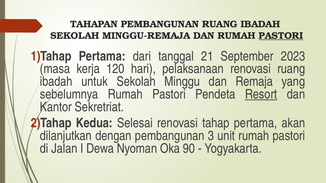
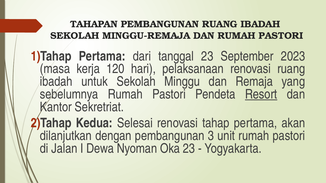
PASTORI at (281, 36) underline: present -> none
tanggal 21: 21 -> 23
Oka 90: 90 -> 23
